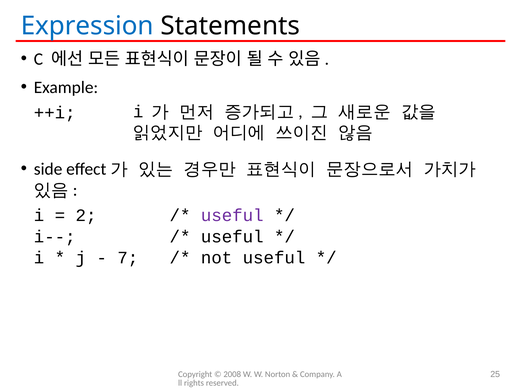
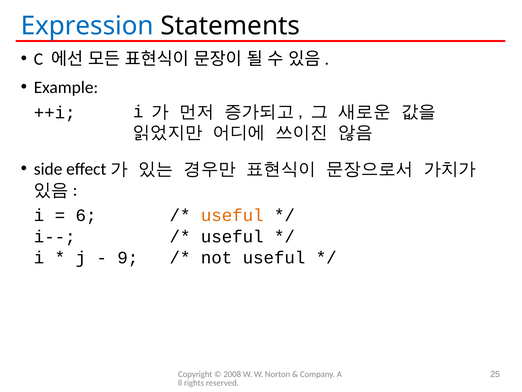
2: 2 -> 6
useful at (232, 215) colour: purple -> orange
7: 7 -> 9
